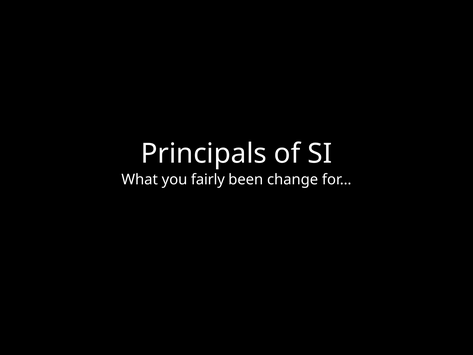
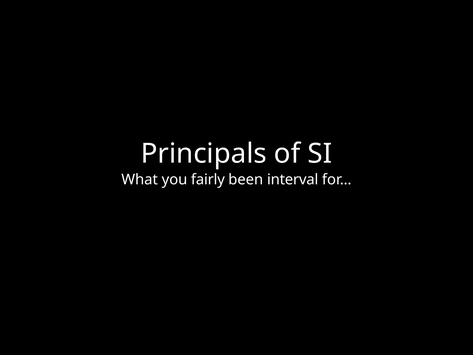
change: change -> interval
